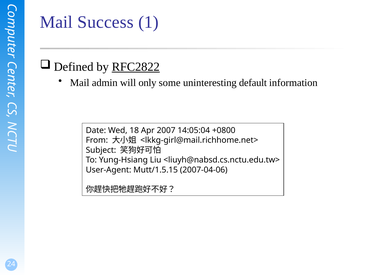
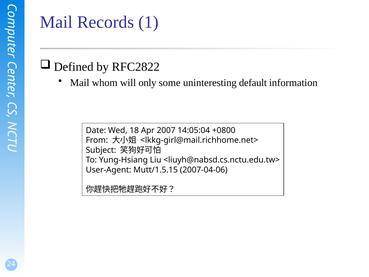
Success: Success -> Records
RFC2822 underline: present -> none
admin: admin -> whom
